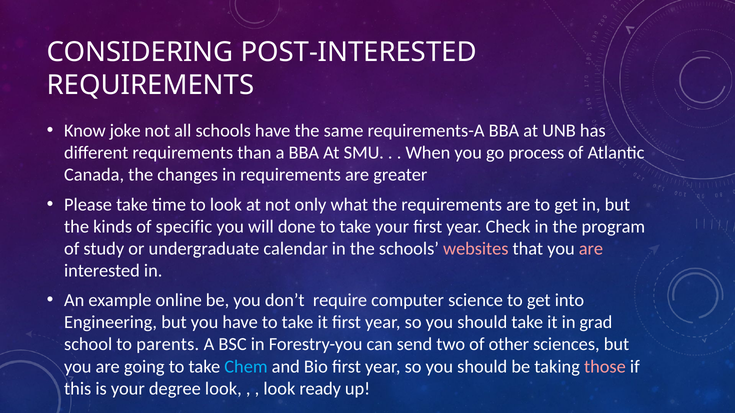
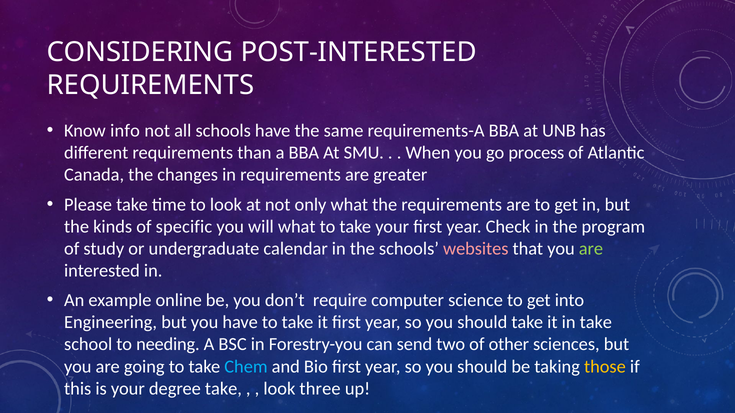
joke: joke -> info
will done: done -> what
are at (591, 249) colour: pink -> light green
in grad: grad -> take
parents: parents -> needing
those colour: pink -> yellow
degree look: look -> take
ready: ready -> three
